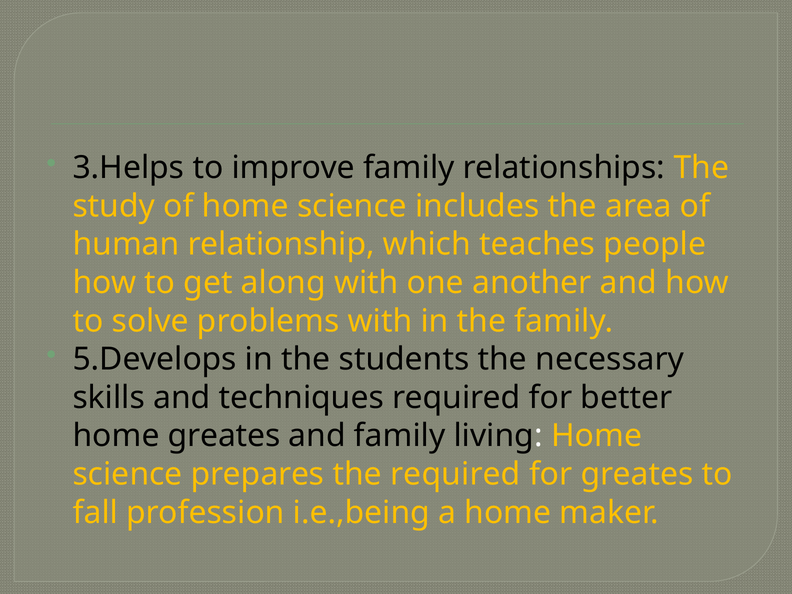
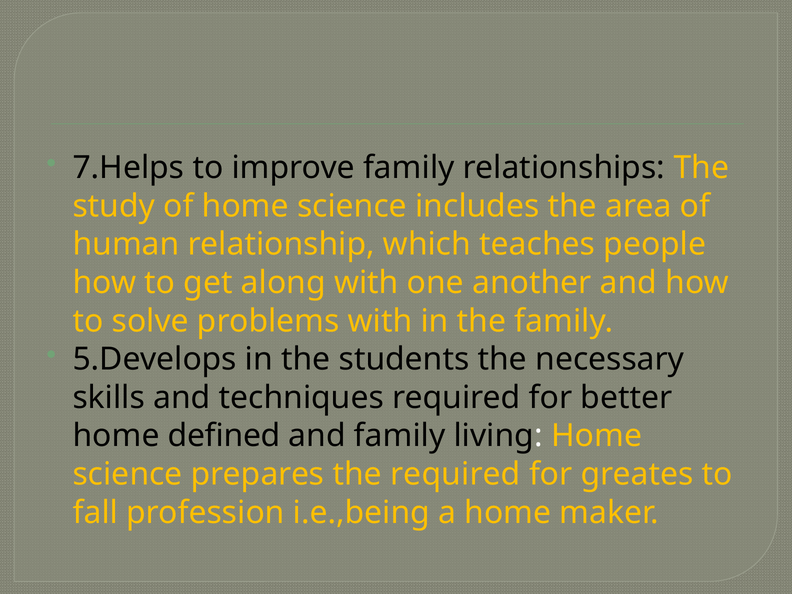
3.Helps: 3.Helps -> 7.Helps
home greates: greates -> defined
